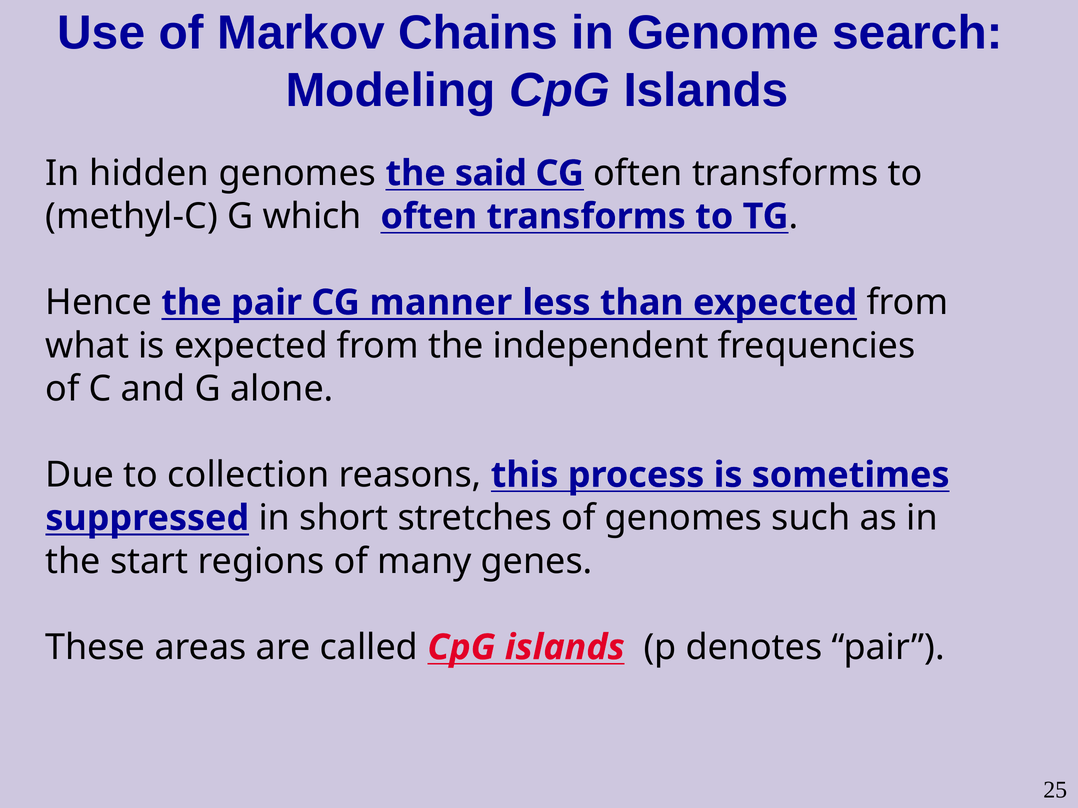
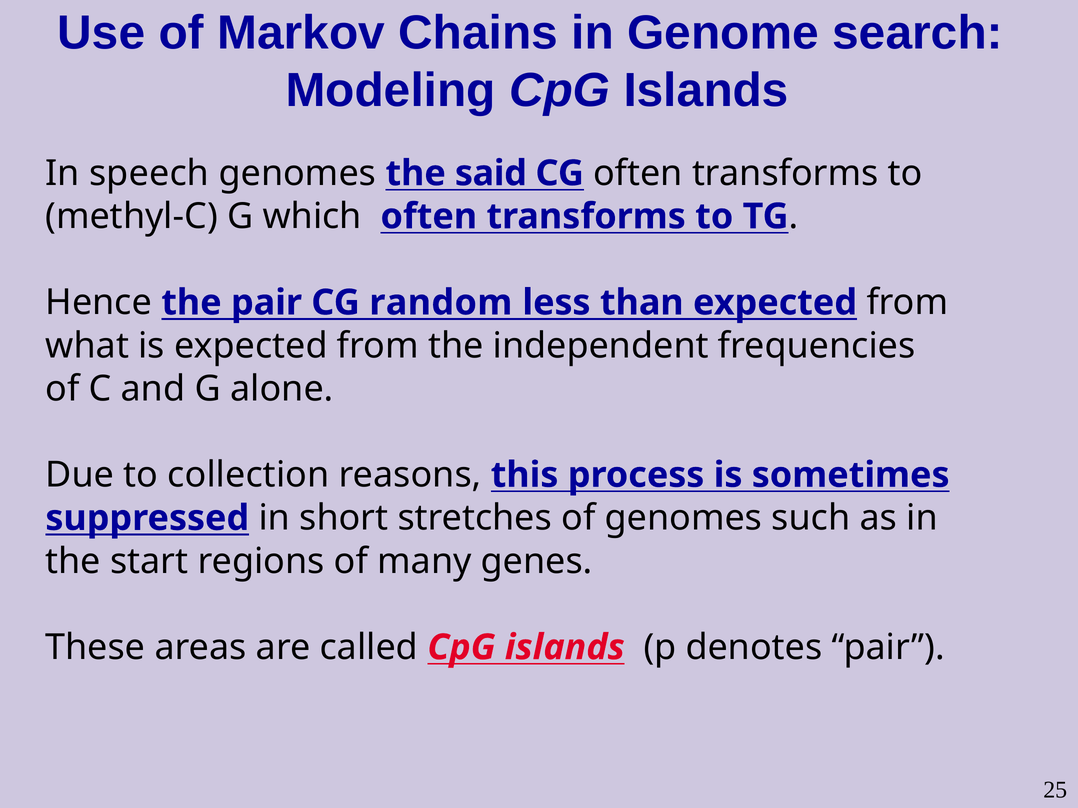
hidden: hidden -> speech
manner: manner -> random
